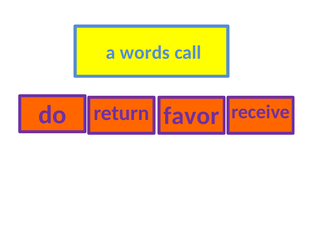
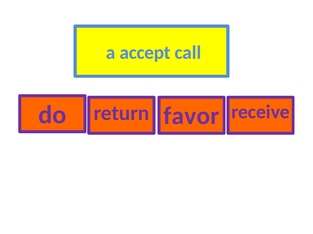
words: words -> accept
